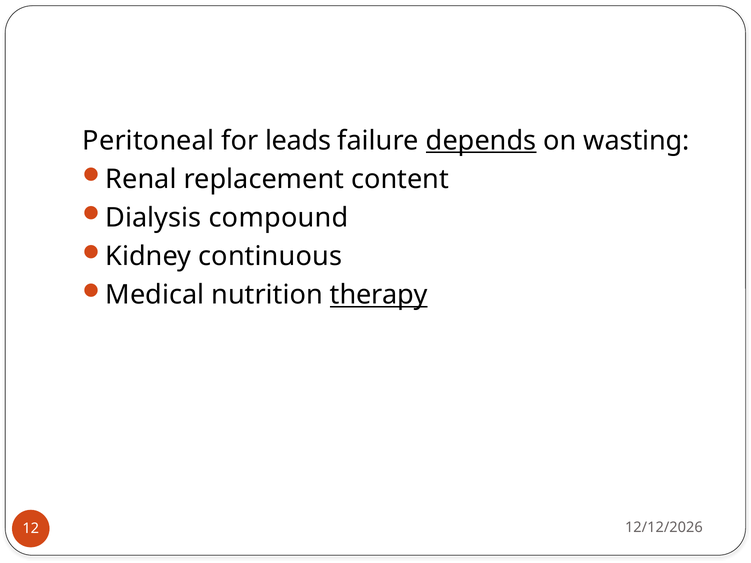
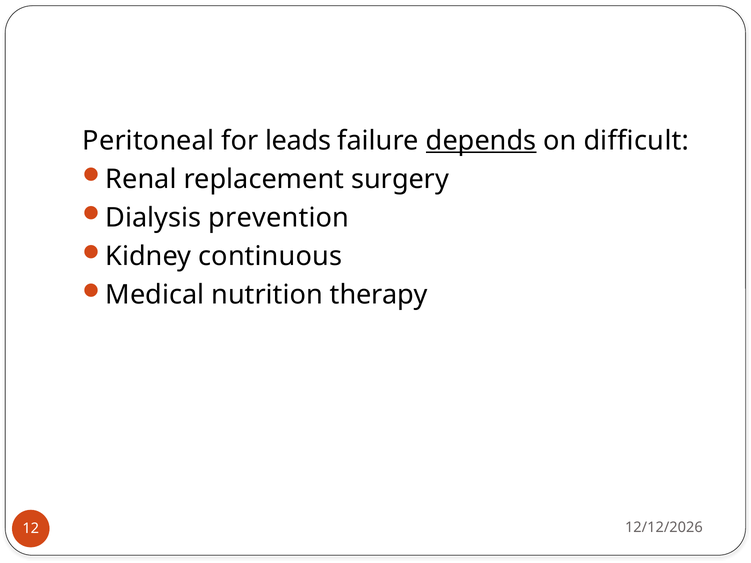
wasting: wasting -> difficult
content: content -> surgery
compound: compound -> prevention
therapy underline: present -> none
